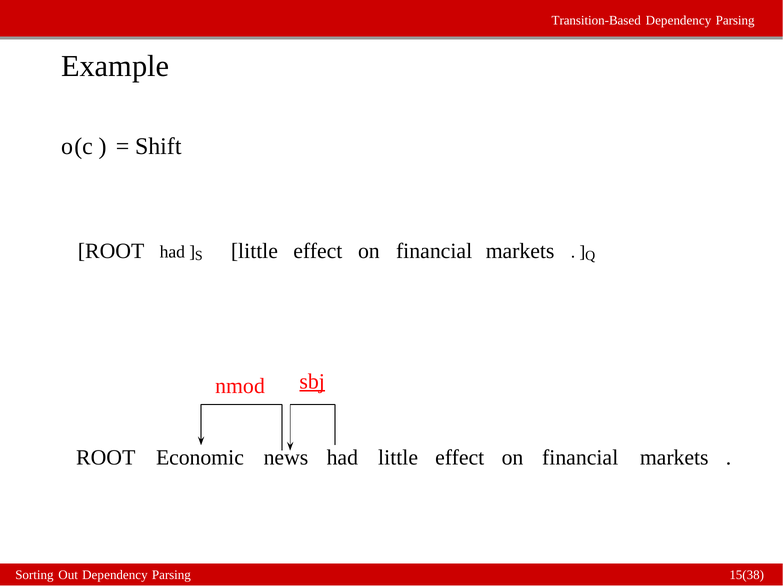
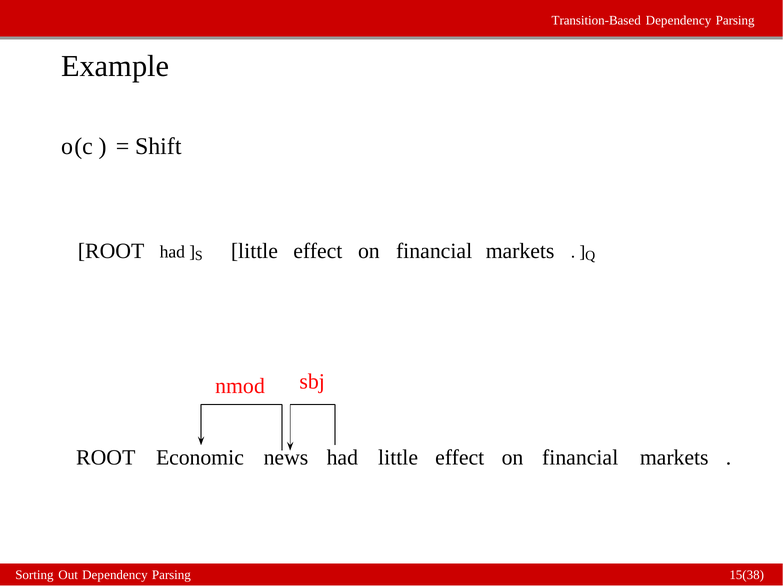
sbj underline: present -> none
